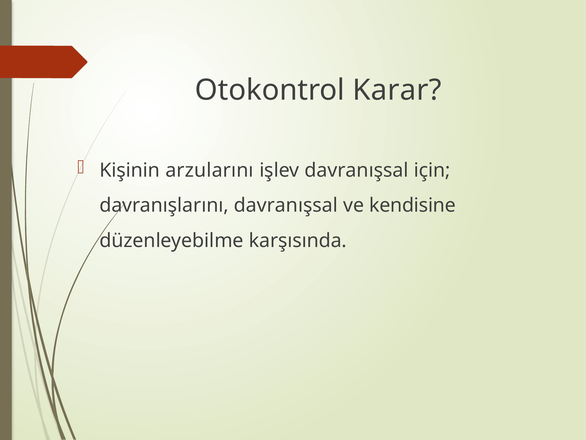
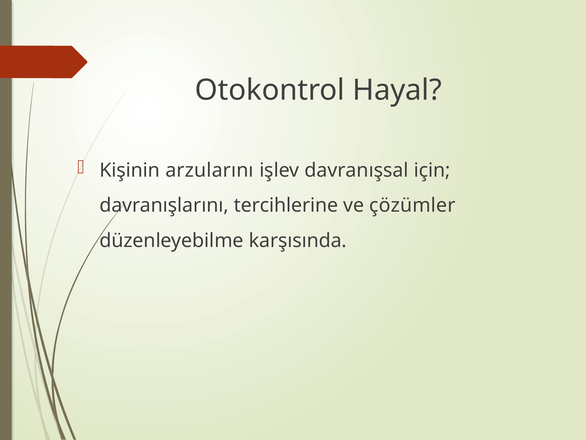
Karar: Karar -> Hayal
davranışlarını davranışsal: davranışsal -> tercihlerine
kendisine: kendisine -> çözümler
